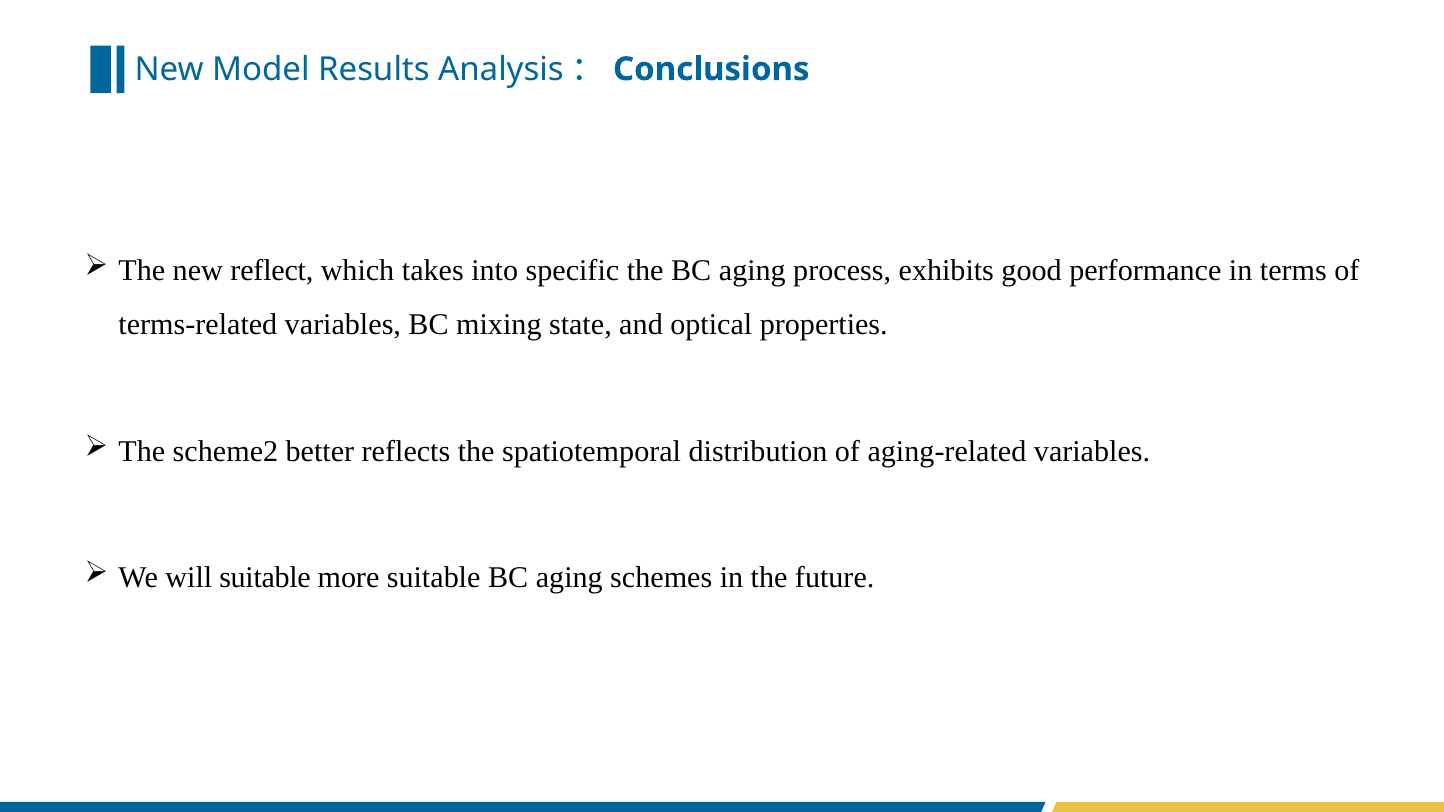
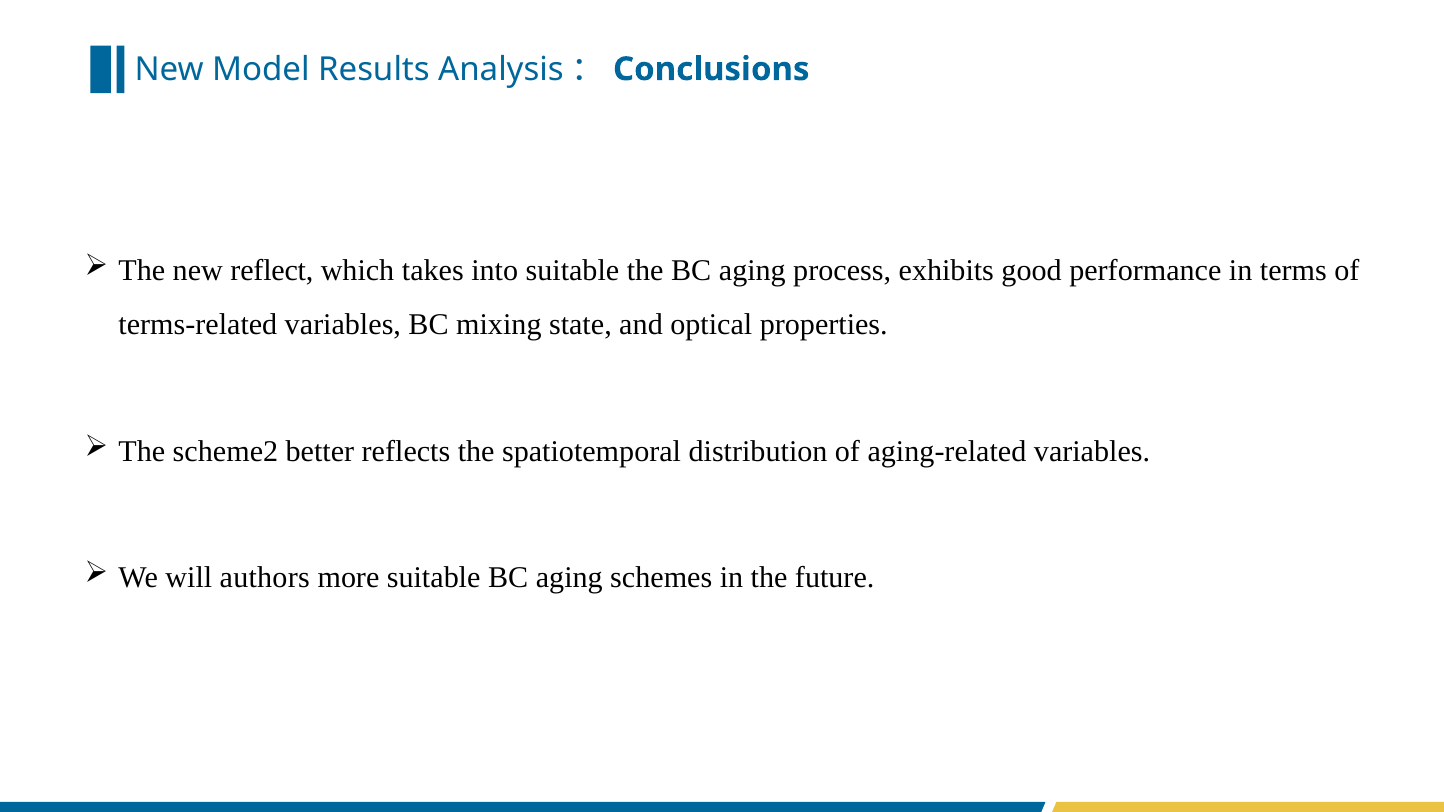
into specific: specific -> suitable
will suitable: suitable -> authors
